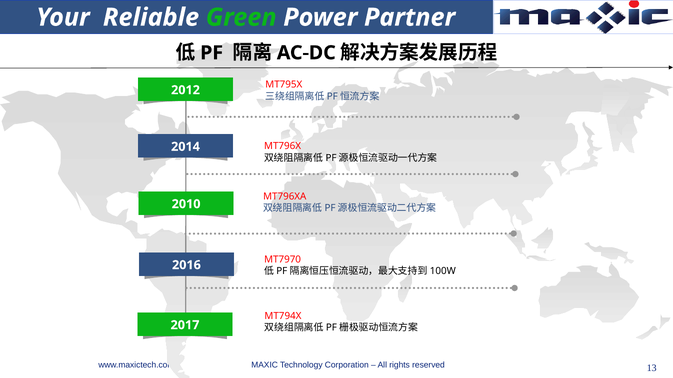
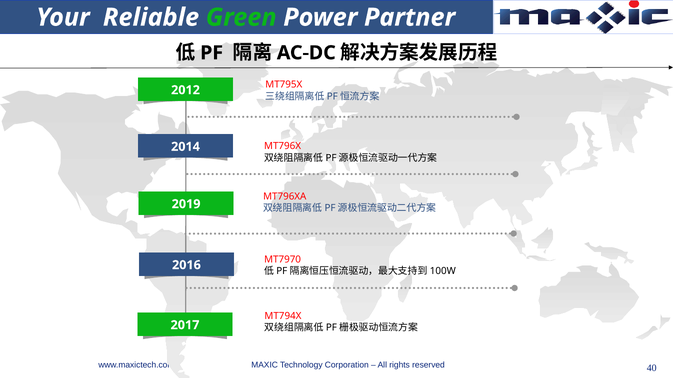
2010: 2010 -> 2019
13: 13 -> 40
